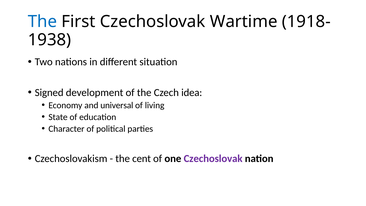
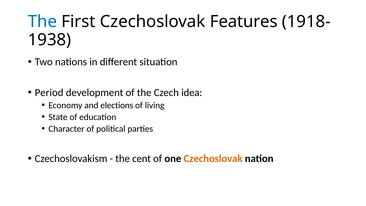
Wartime: Wartime -> Features
Signed: Signed -> Period
universal: universal -> elections
Czechoslovak at (213, 159) colour: purple -> orange
